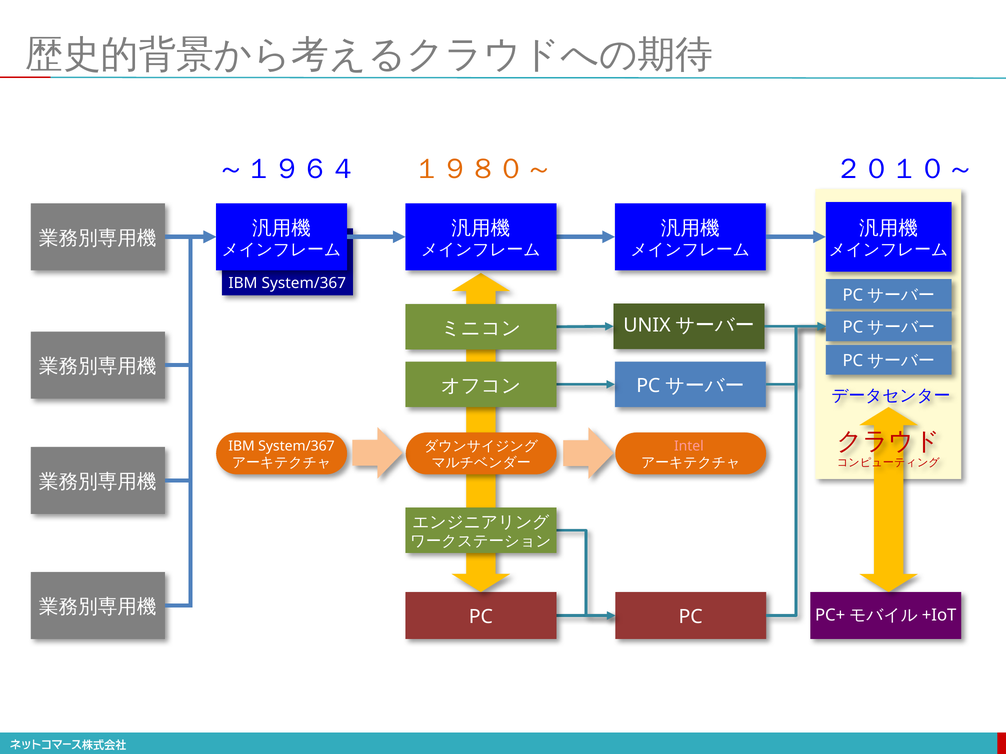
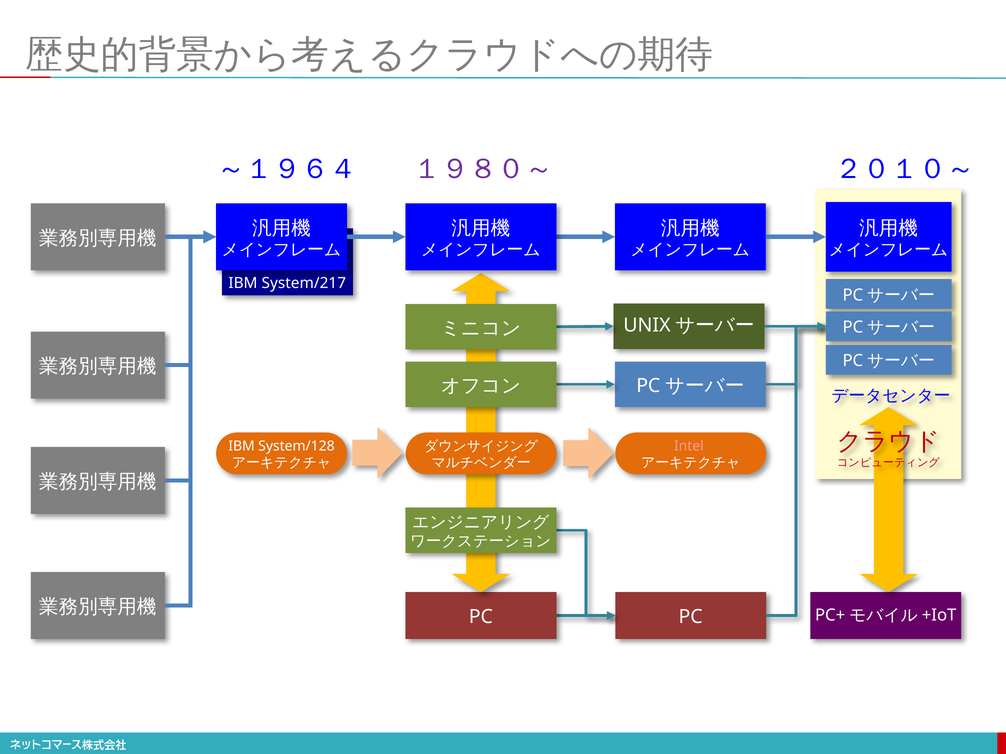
１９８０～ colour: orange -> purple
System/367 at (304, 283): System/367 -> System/217
System/367 at (296, 446): System/367 -> System/128
